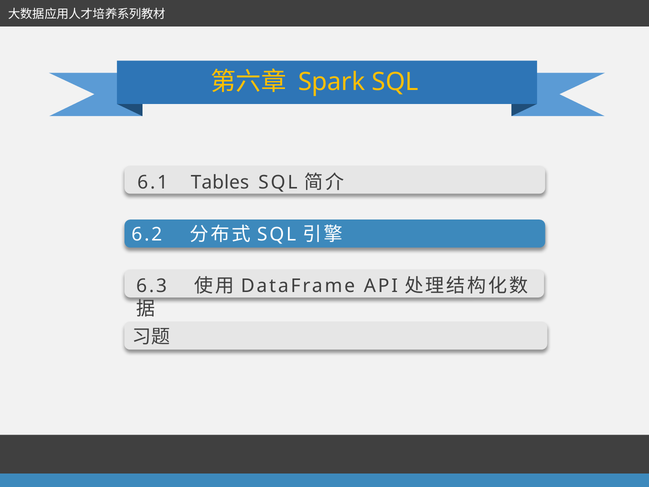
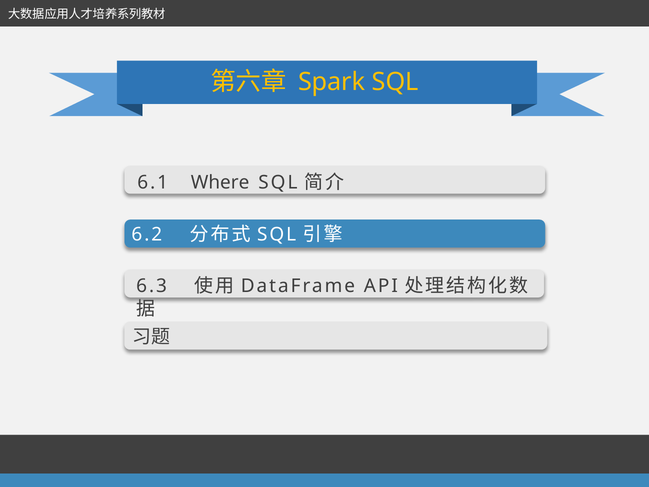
Tables: Tables -> Where
